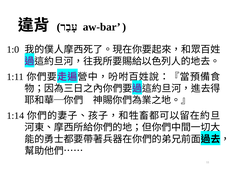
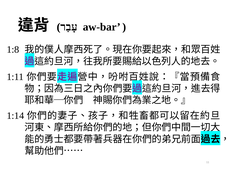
1:0: 1:0 -> 1:8
